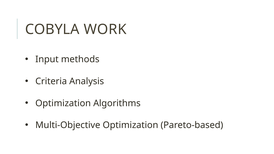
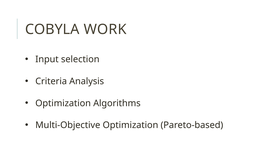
methods: methods -> selection
